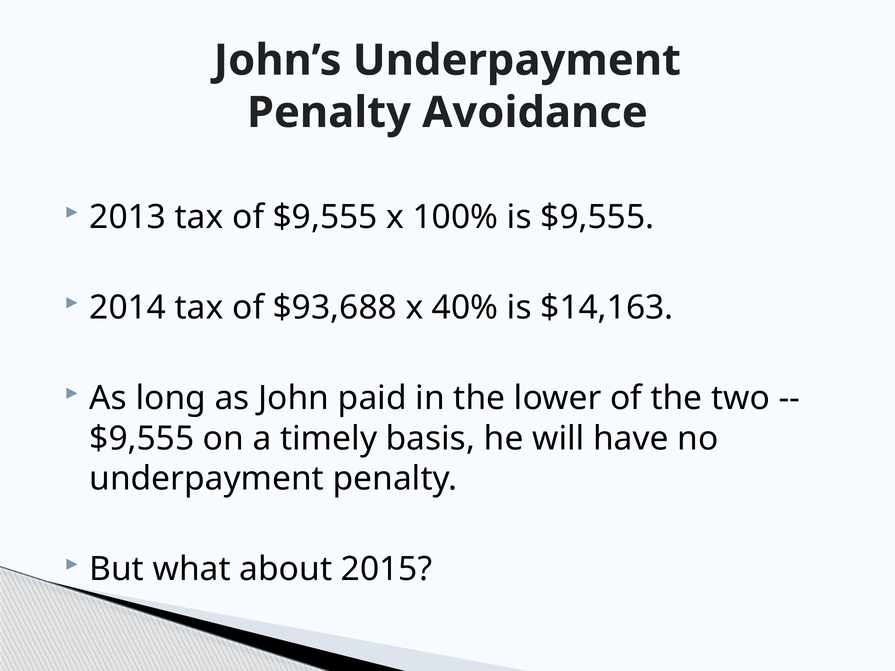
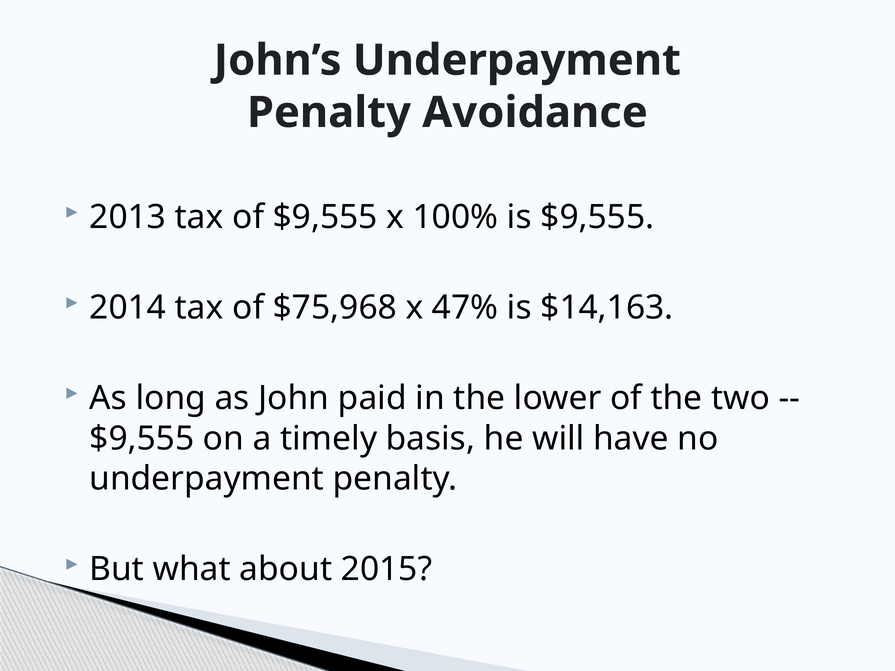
$93,688: $93,688 -> $75,968
40%: 40% -> 47%
